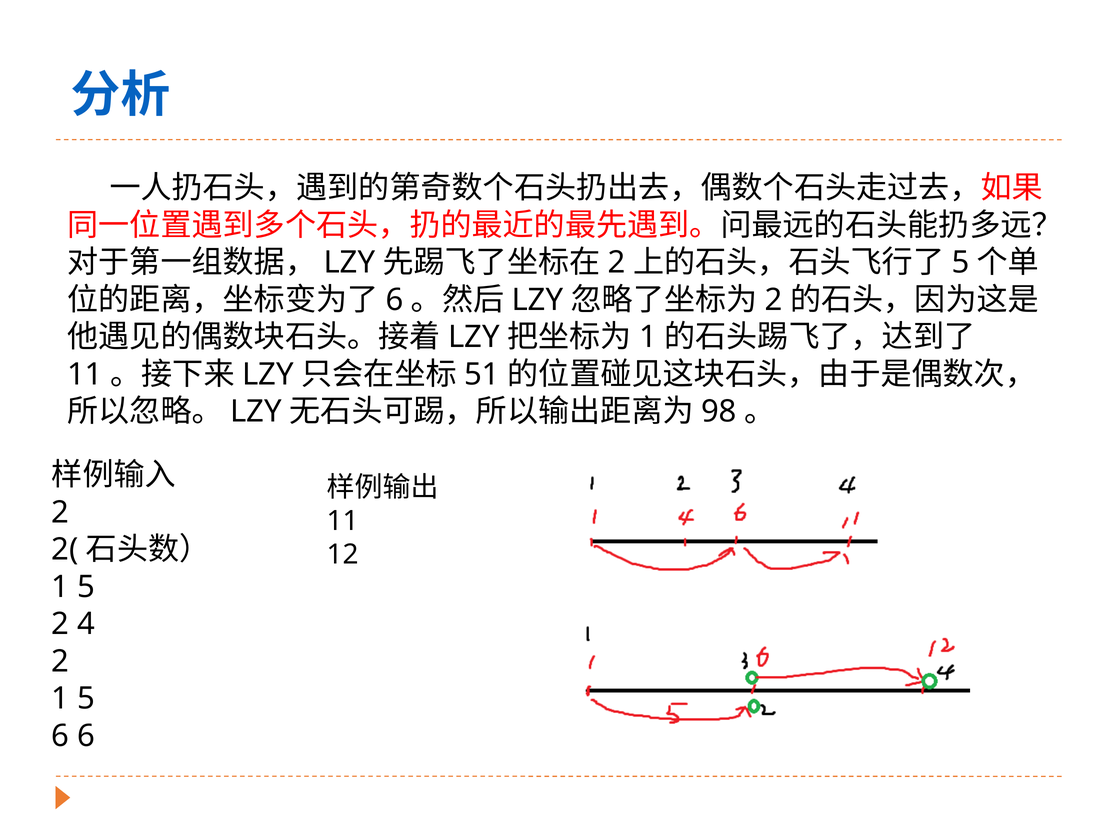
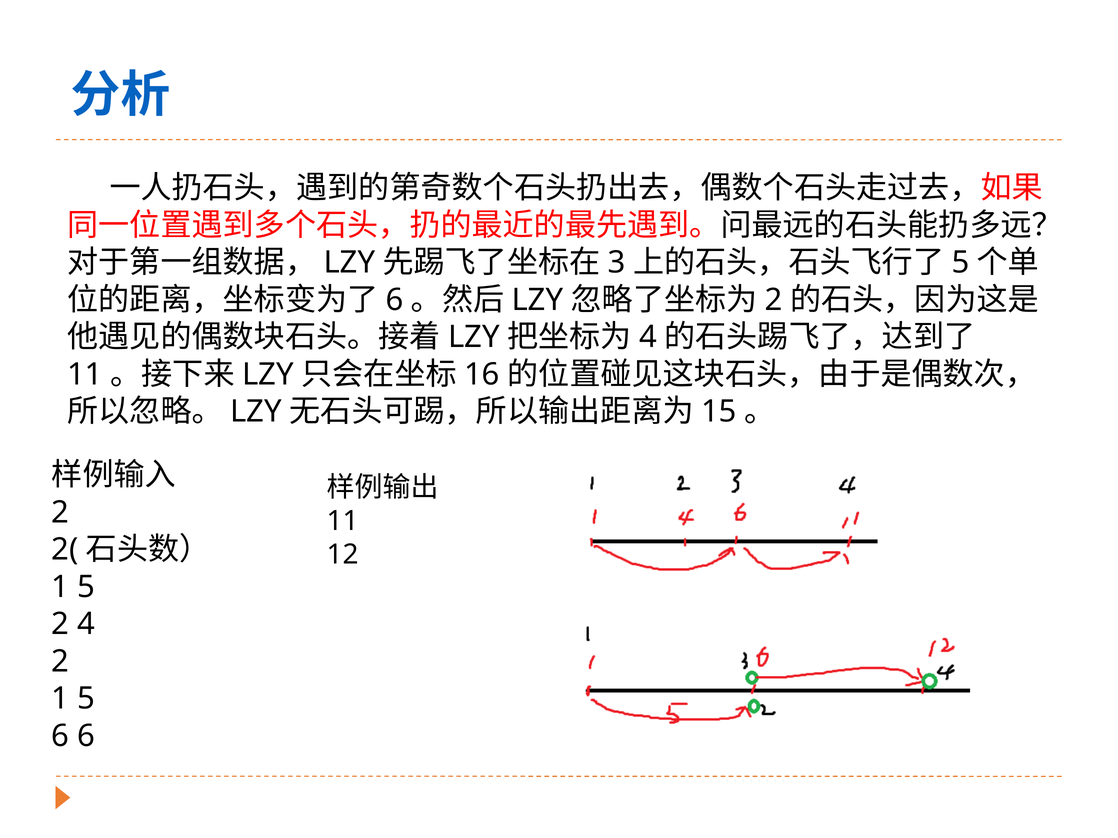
2 at (617, 263): 2 -> 3
1 at (648, 337): 1 -> 4
51: 51 -> 16
98: 98 -> 15
